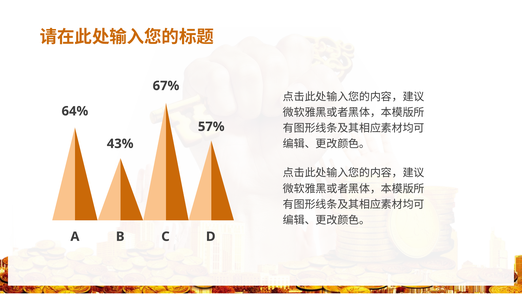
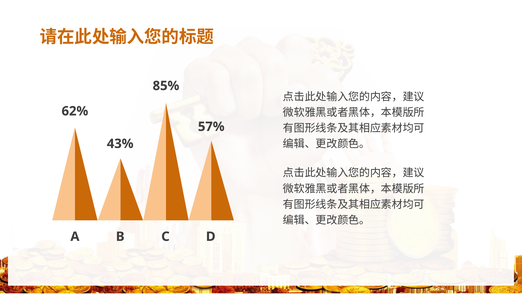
67%: 67% -> 85%
64%: 64% -> 62%
